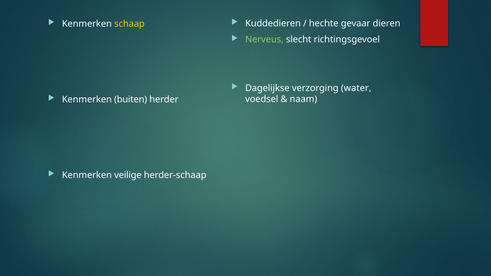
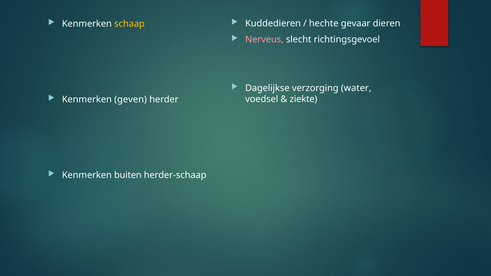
Nerveus colour: light green -> pink
buiten: buiten -> geven
naam: naam -> ziekte
veilige: veilige -> buiten
